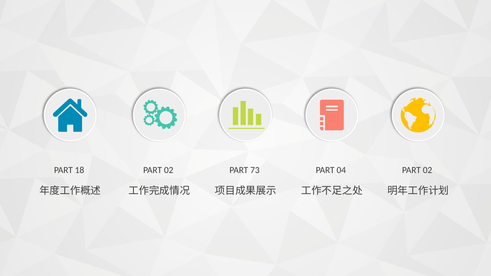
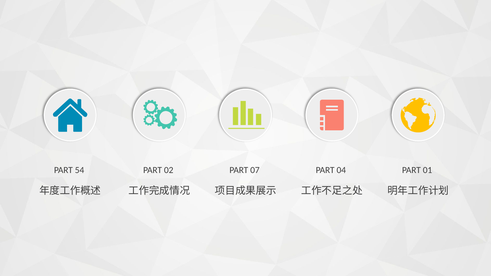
18: 18 -> 54
73: 73 -> 07
04 PART 02: 02 -> 01
